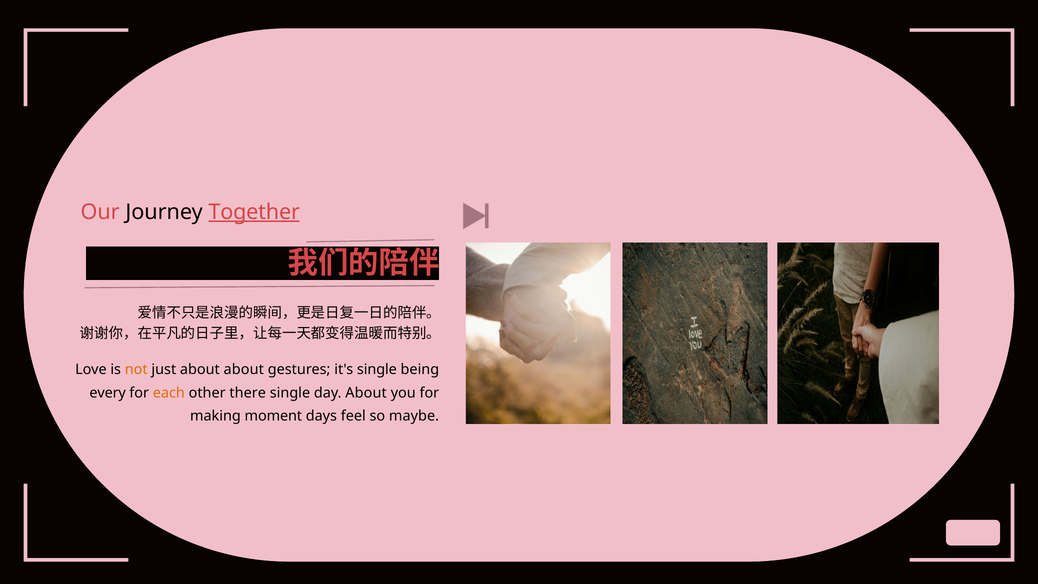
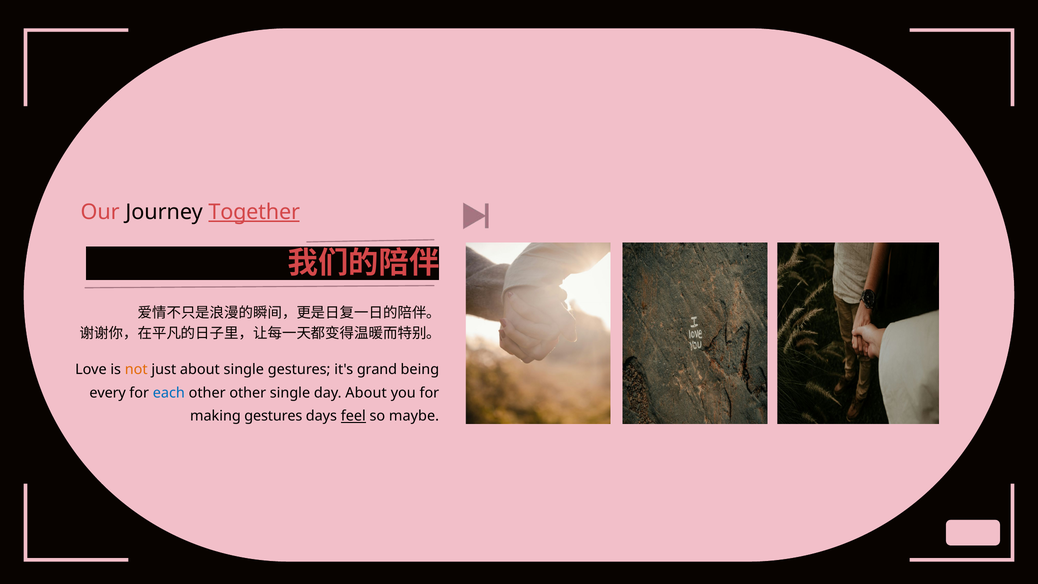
about about: about -> single
it's single: single -> grand
each colour: orange -> blue
other there: there -> other
making moment: moment -> gestures
feel underline: none -> present
